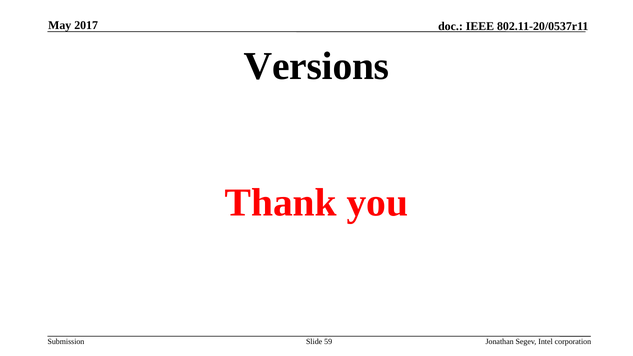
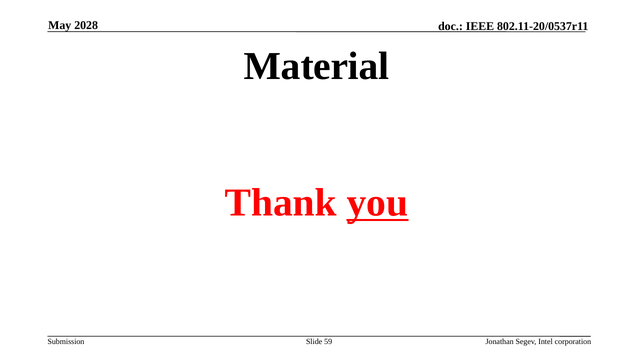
2017: 2017 -> 2028
Versions: Versions -> Material
you underline: none -> present
